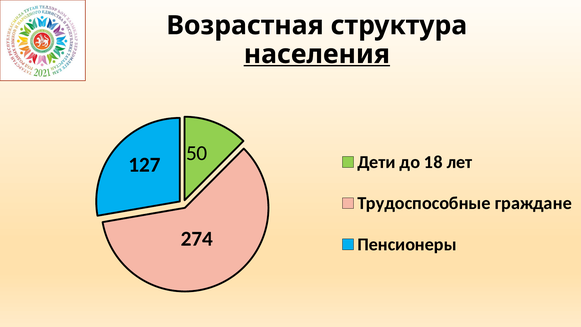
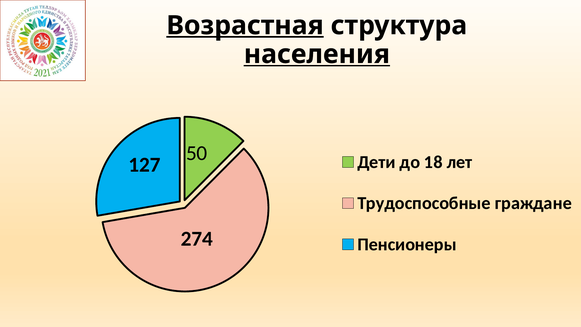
Возрастная underline: none -> present
